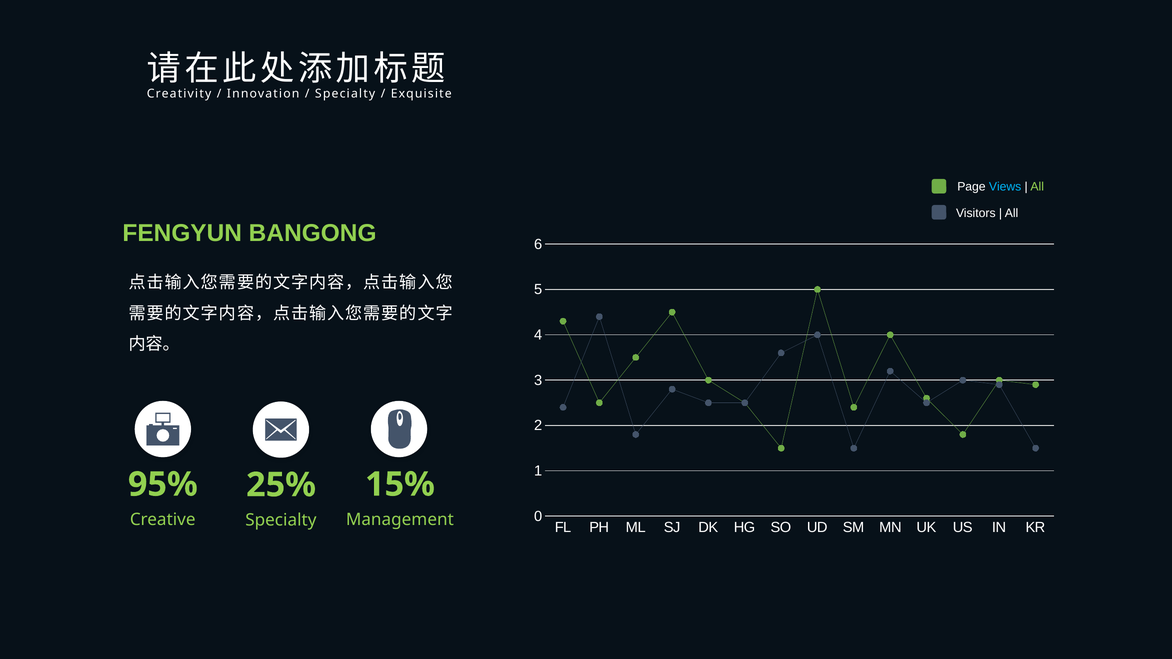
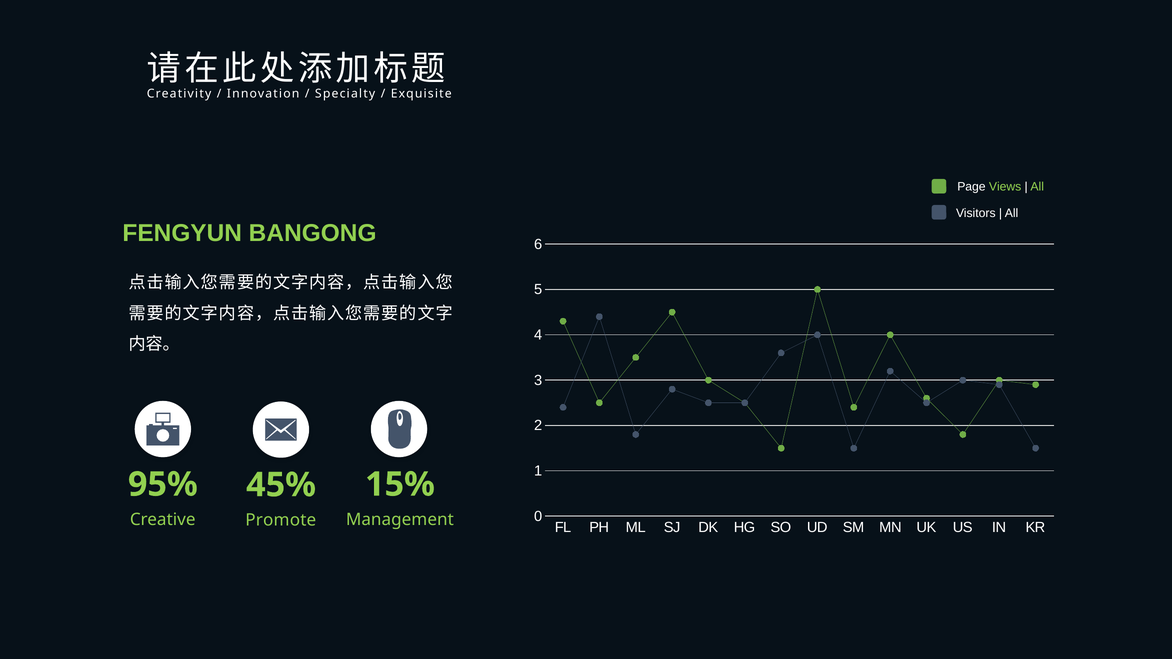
Views colour: light blue -> light green
25%: 25% -> 45%
Creative Specialty: Specialty -> Promote
